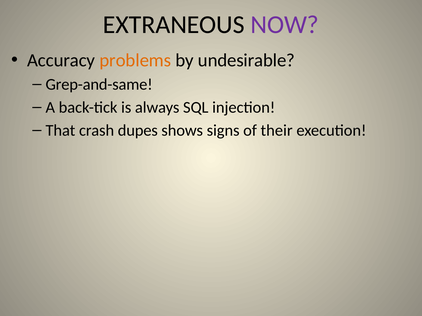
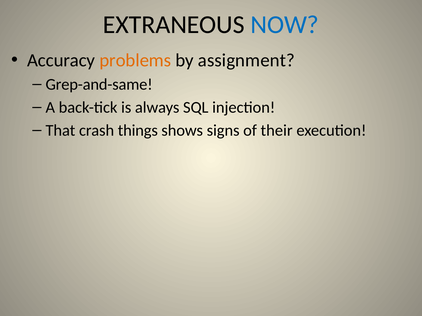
NOW colour: purple -> blue
undesirable: undesirable -> assignment
dupes: dupes -> things
